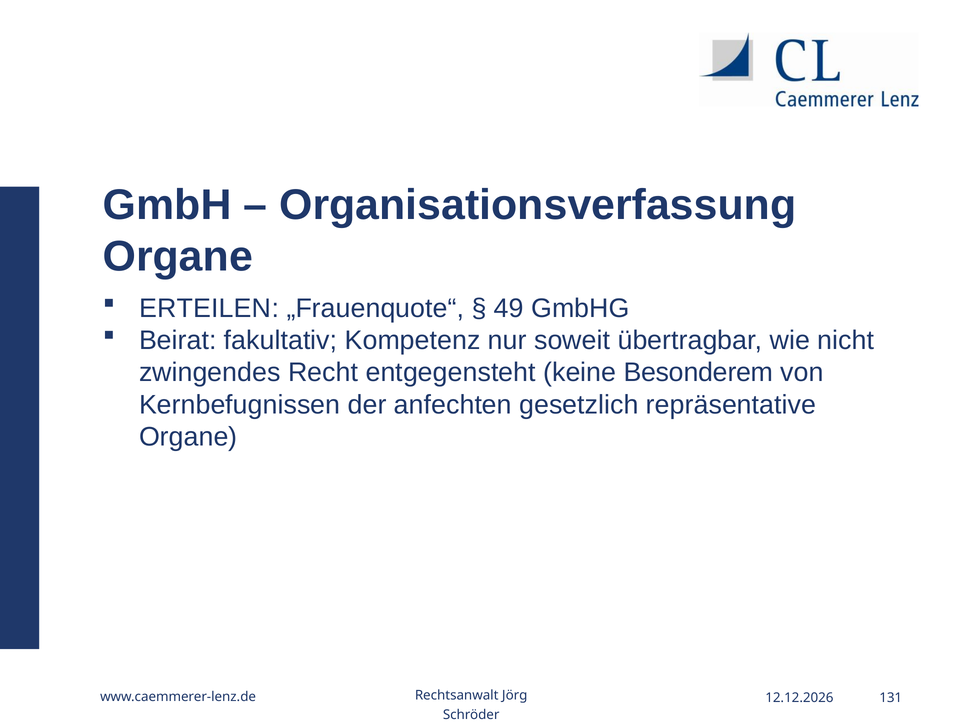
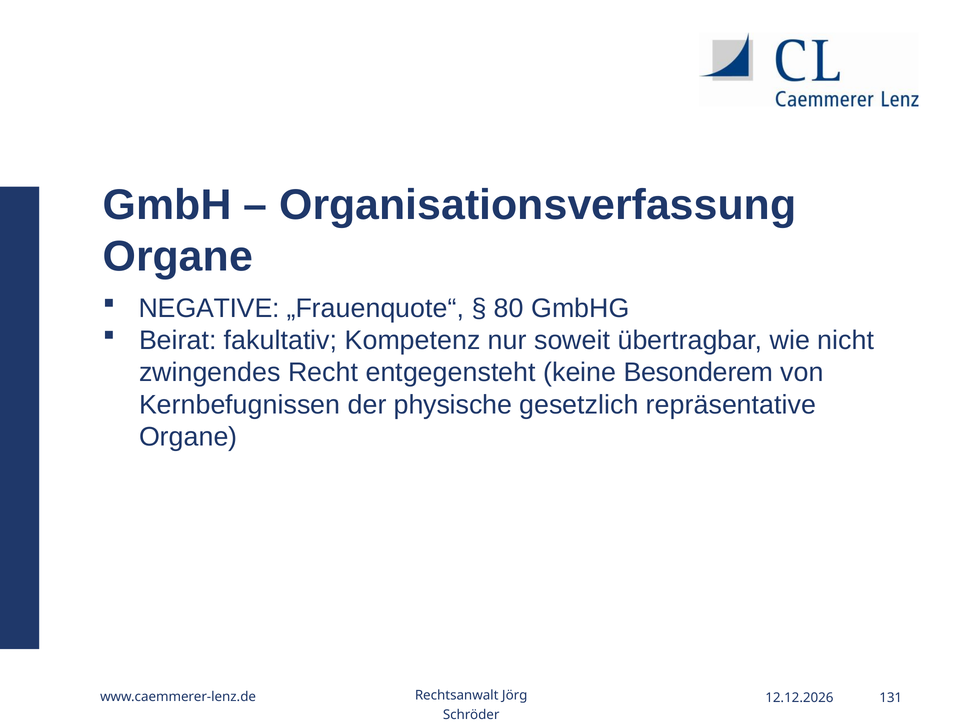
ERTEILEN: ERTEILEN -> NEGATIVE
49: 49 -> 80
anfechten: anfechten -> physische
